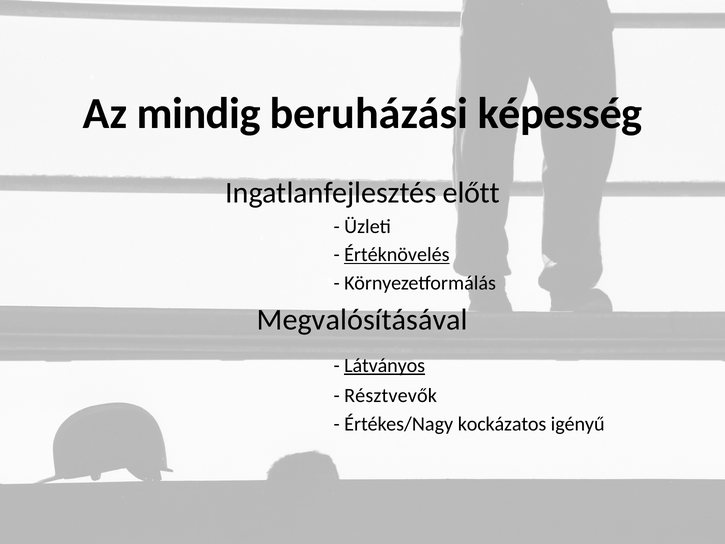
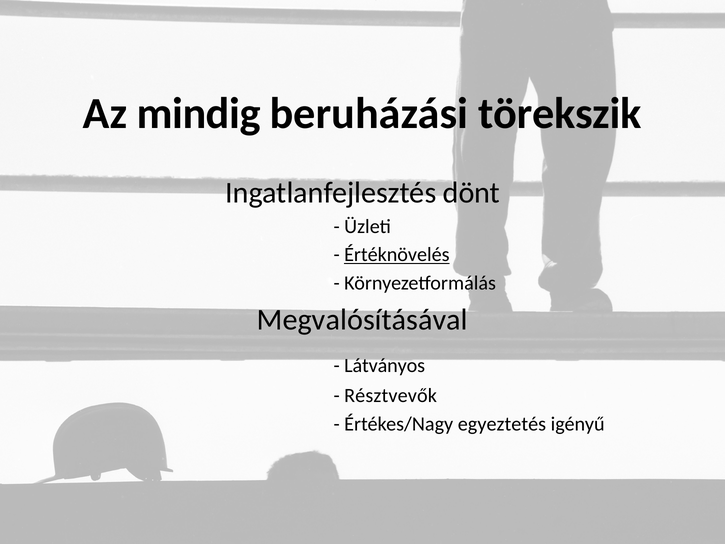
képesség: képesség -> törekszik
előtt: előtt -> dönt
Látványos underline: present -> none
kockázatos: kockázatos -> egyeztetés
